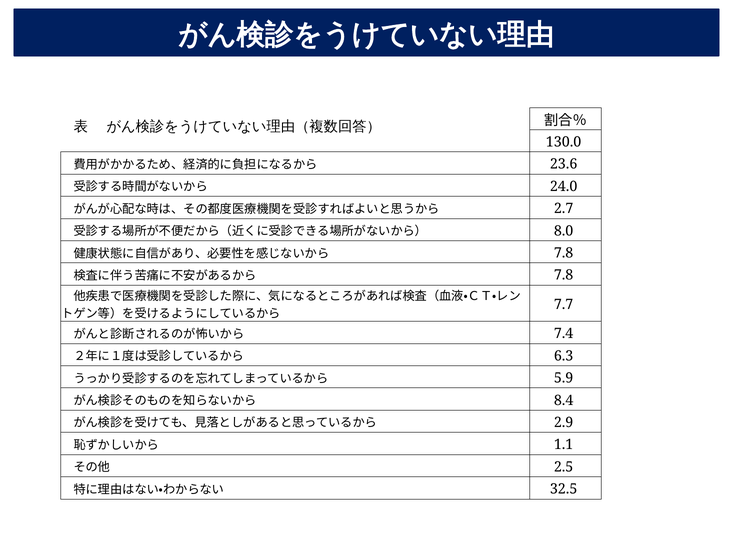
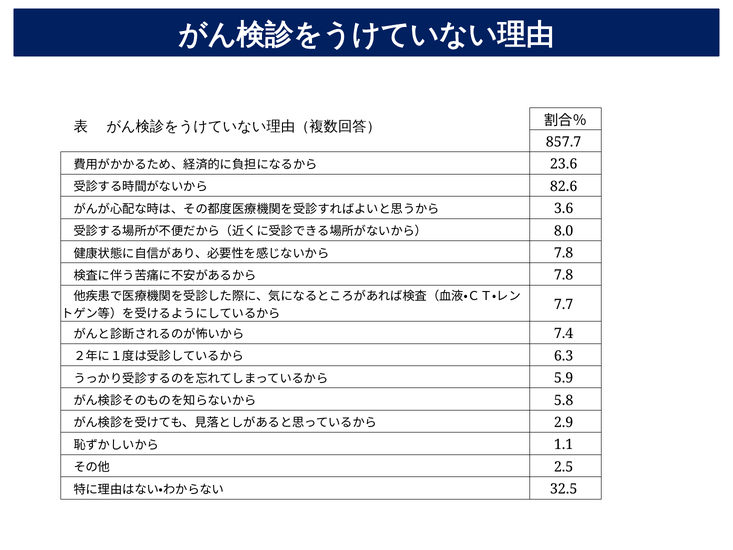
130.0: 130.0 -> 857.7
24.0: 24.0 -> 82.6
2.7: 2.7 -> 3.6
8.4: 8.4 -> 5.8
